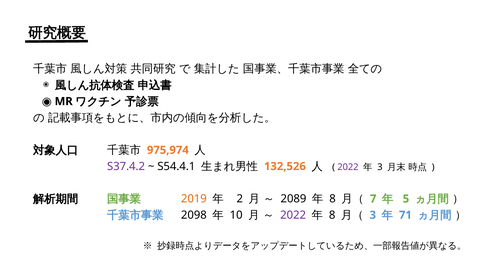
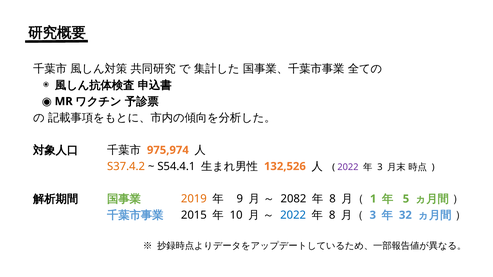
S37.4.2 colour: purple -> orange
2: 2 -> 9
2089: 2089 -> 2082
7: 7 -> 1
2098: 2098 -> 2015
2022 at (293, 215) colour: purple -> blue
71: 71 -> 32
